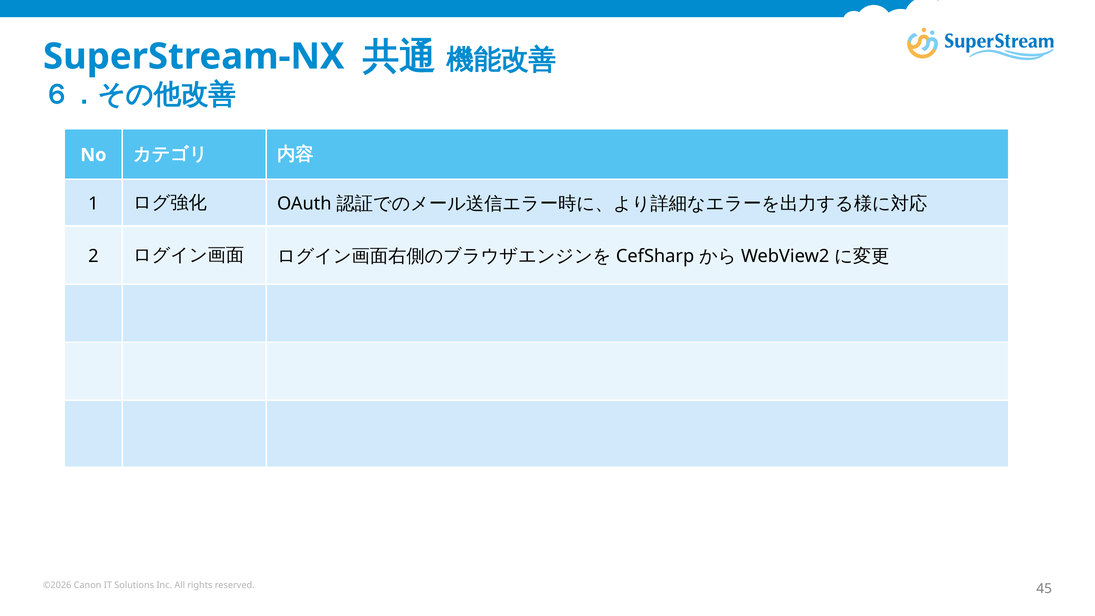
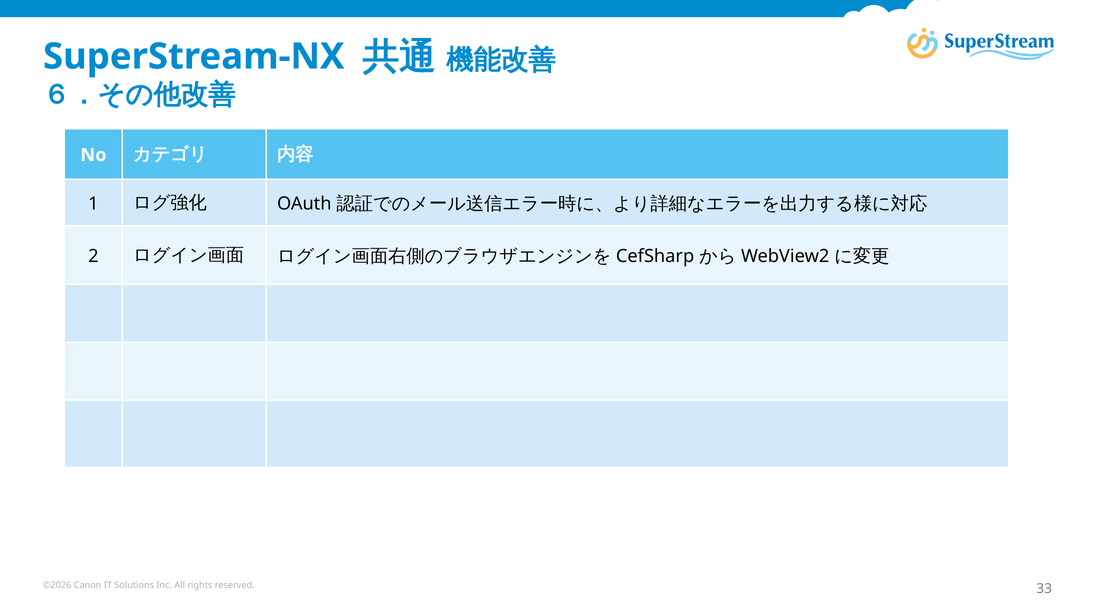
45: 45 -> 33
